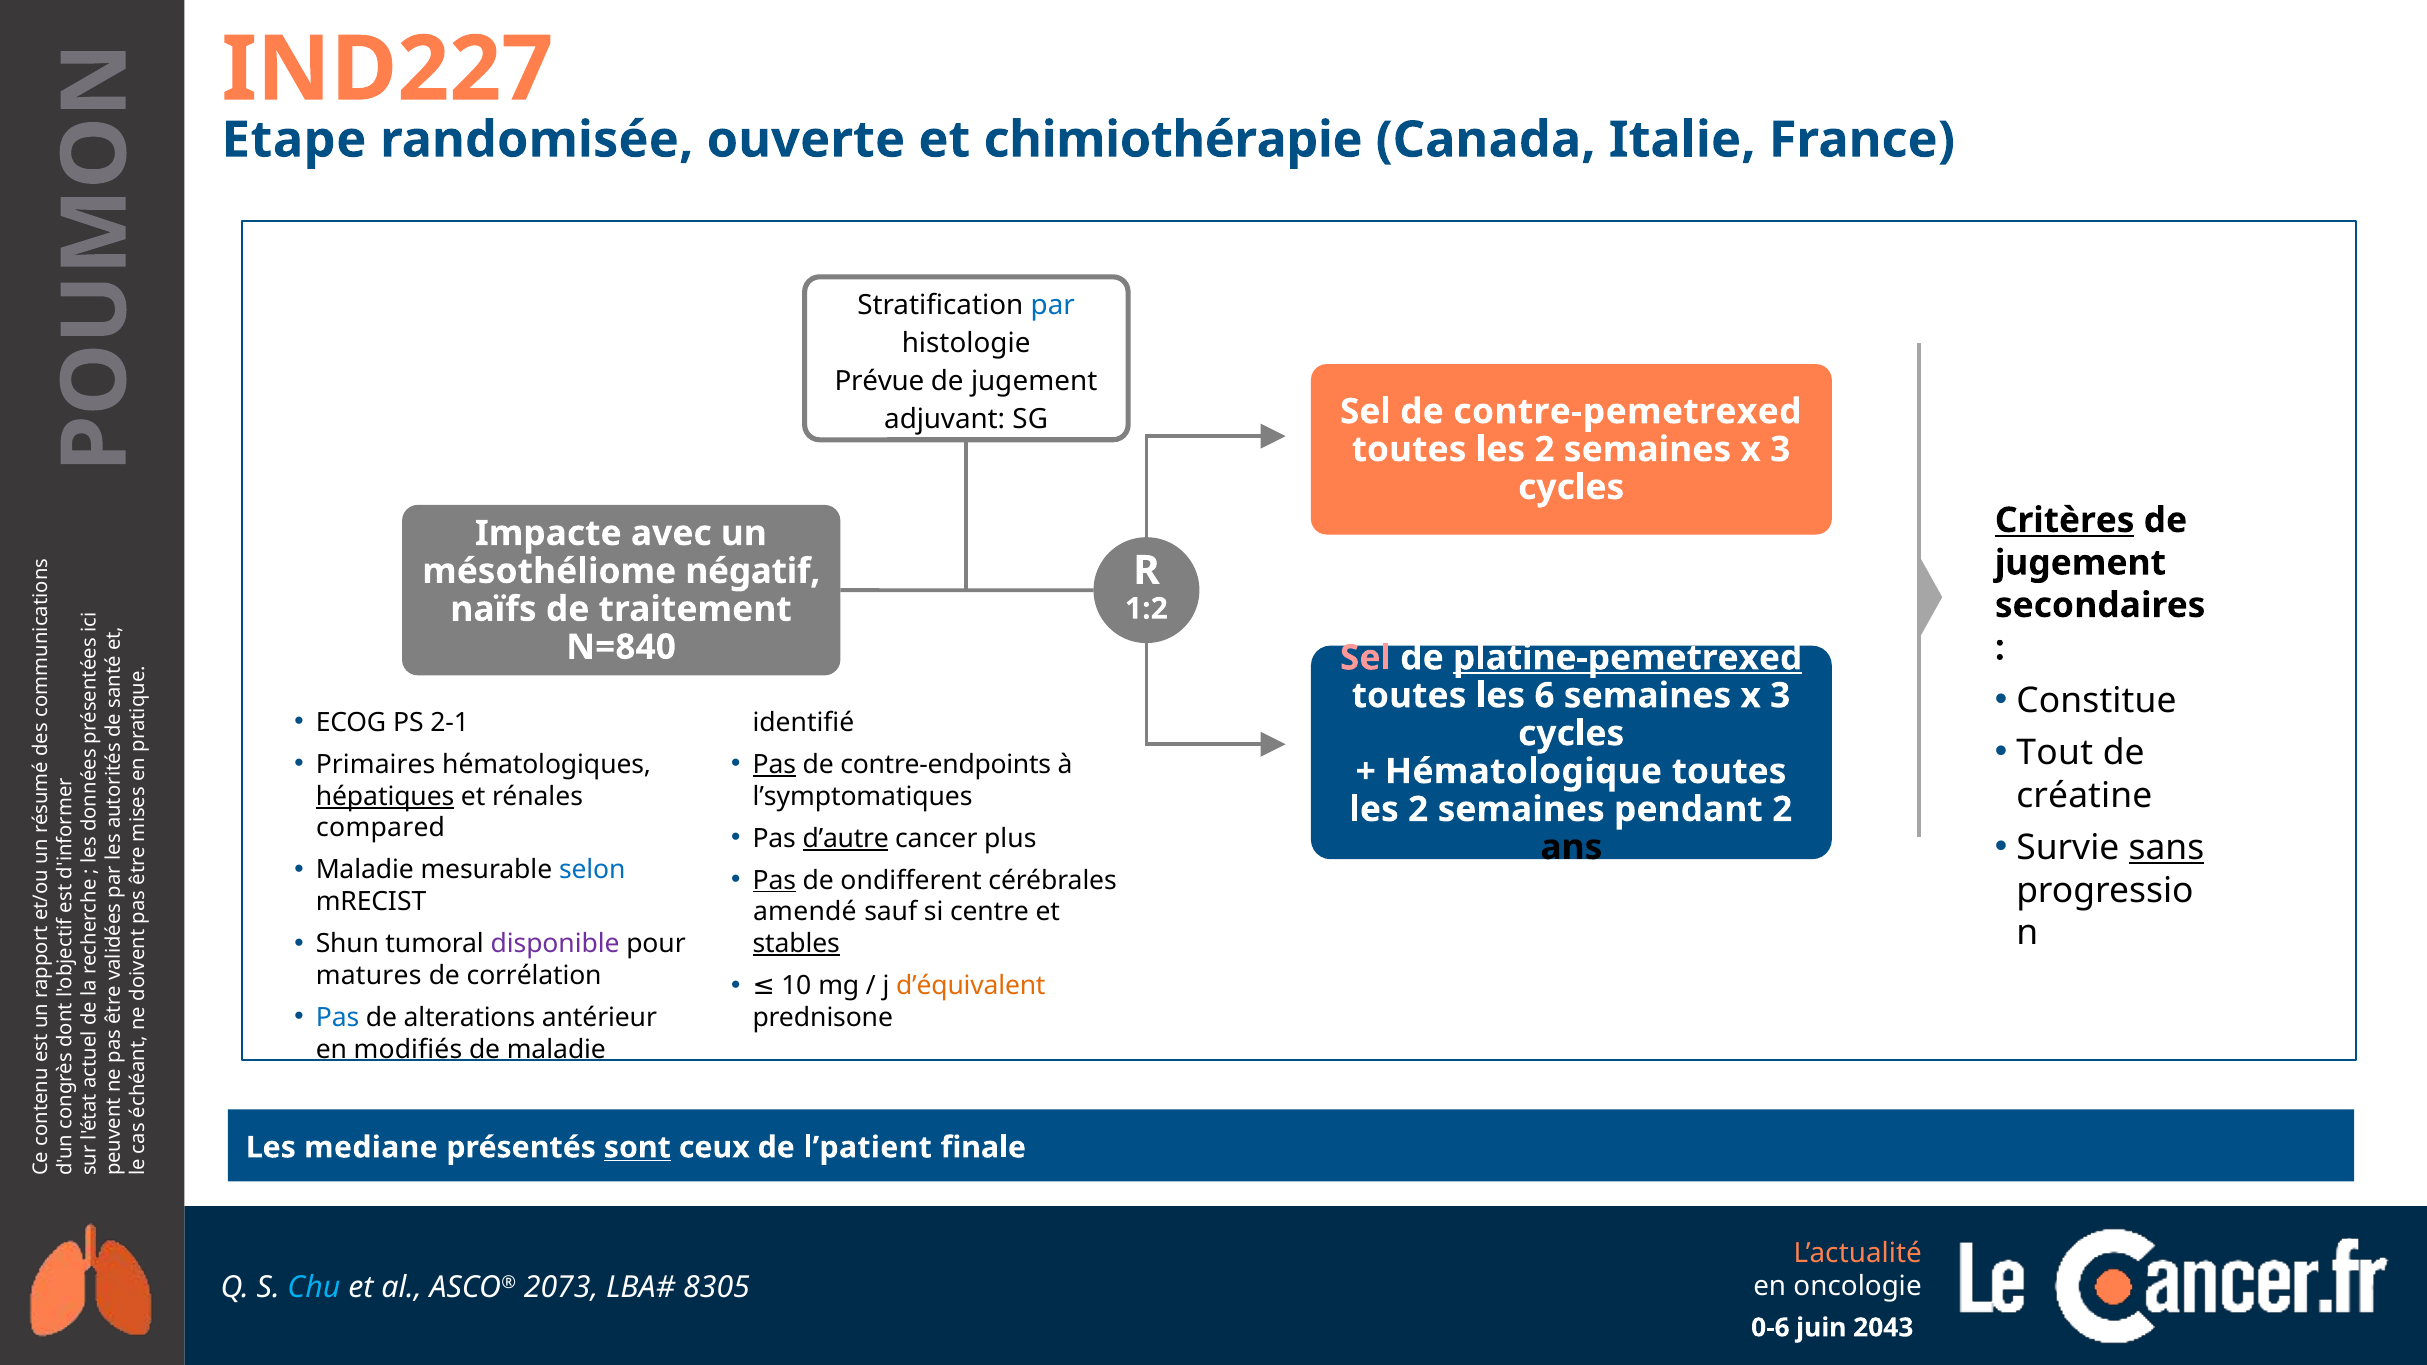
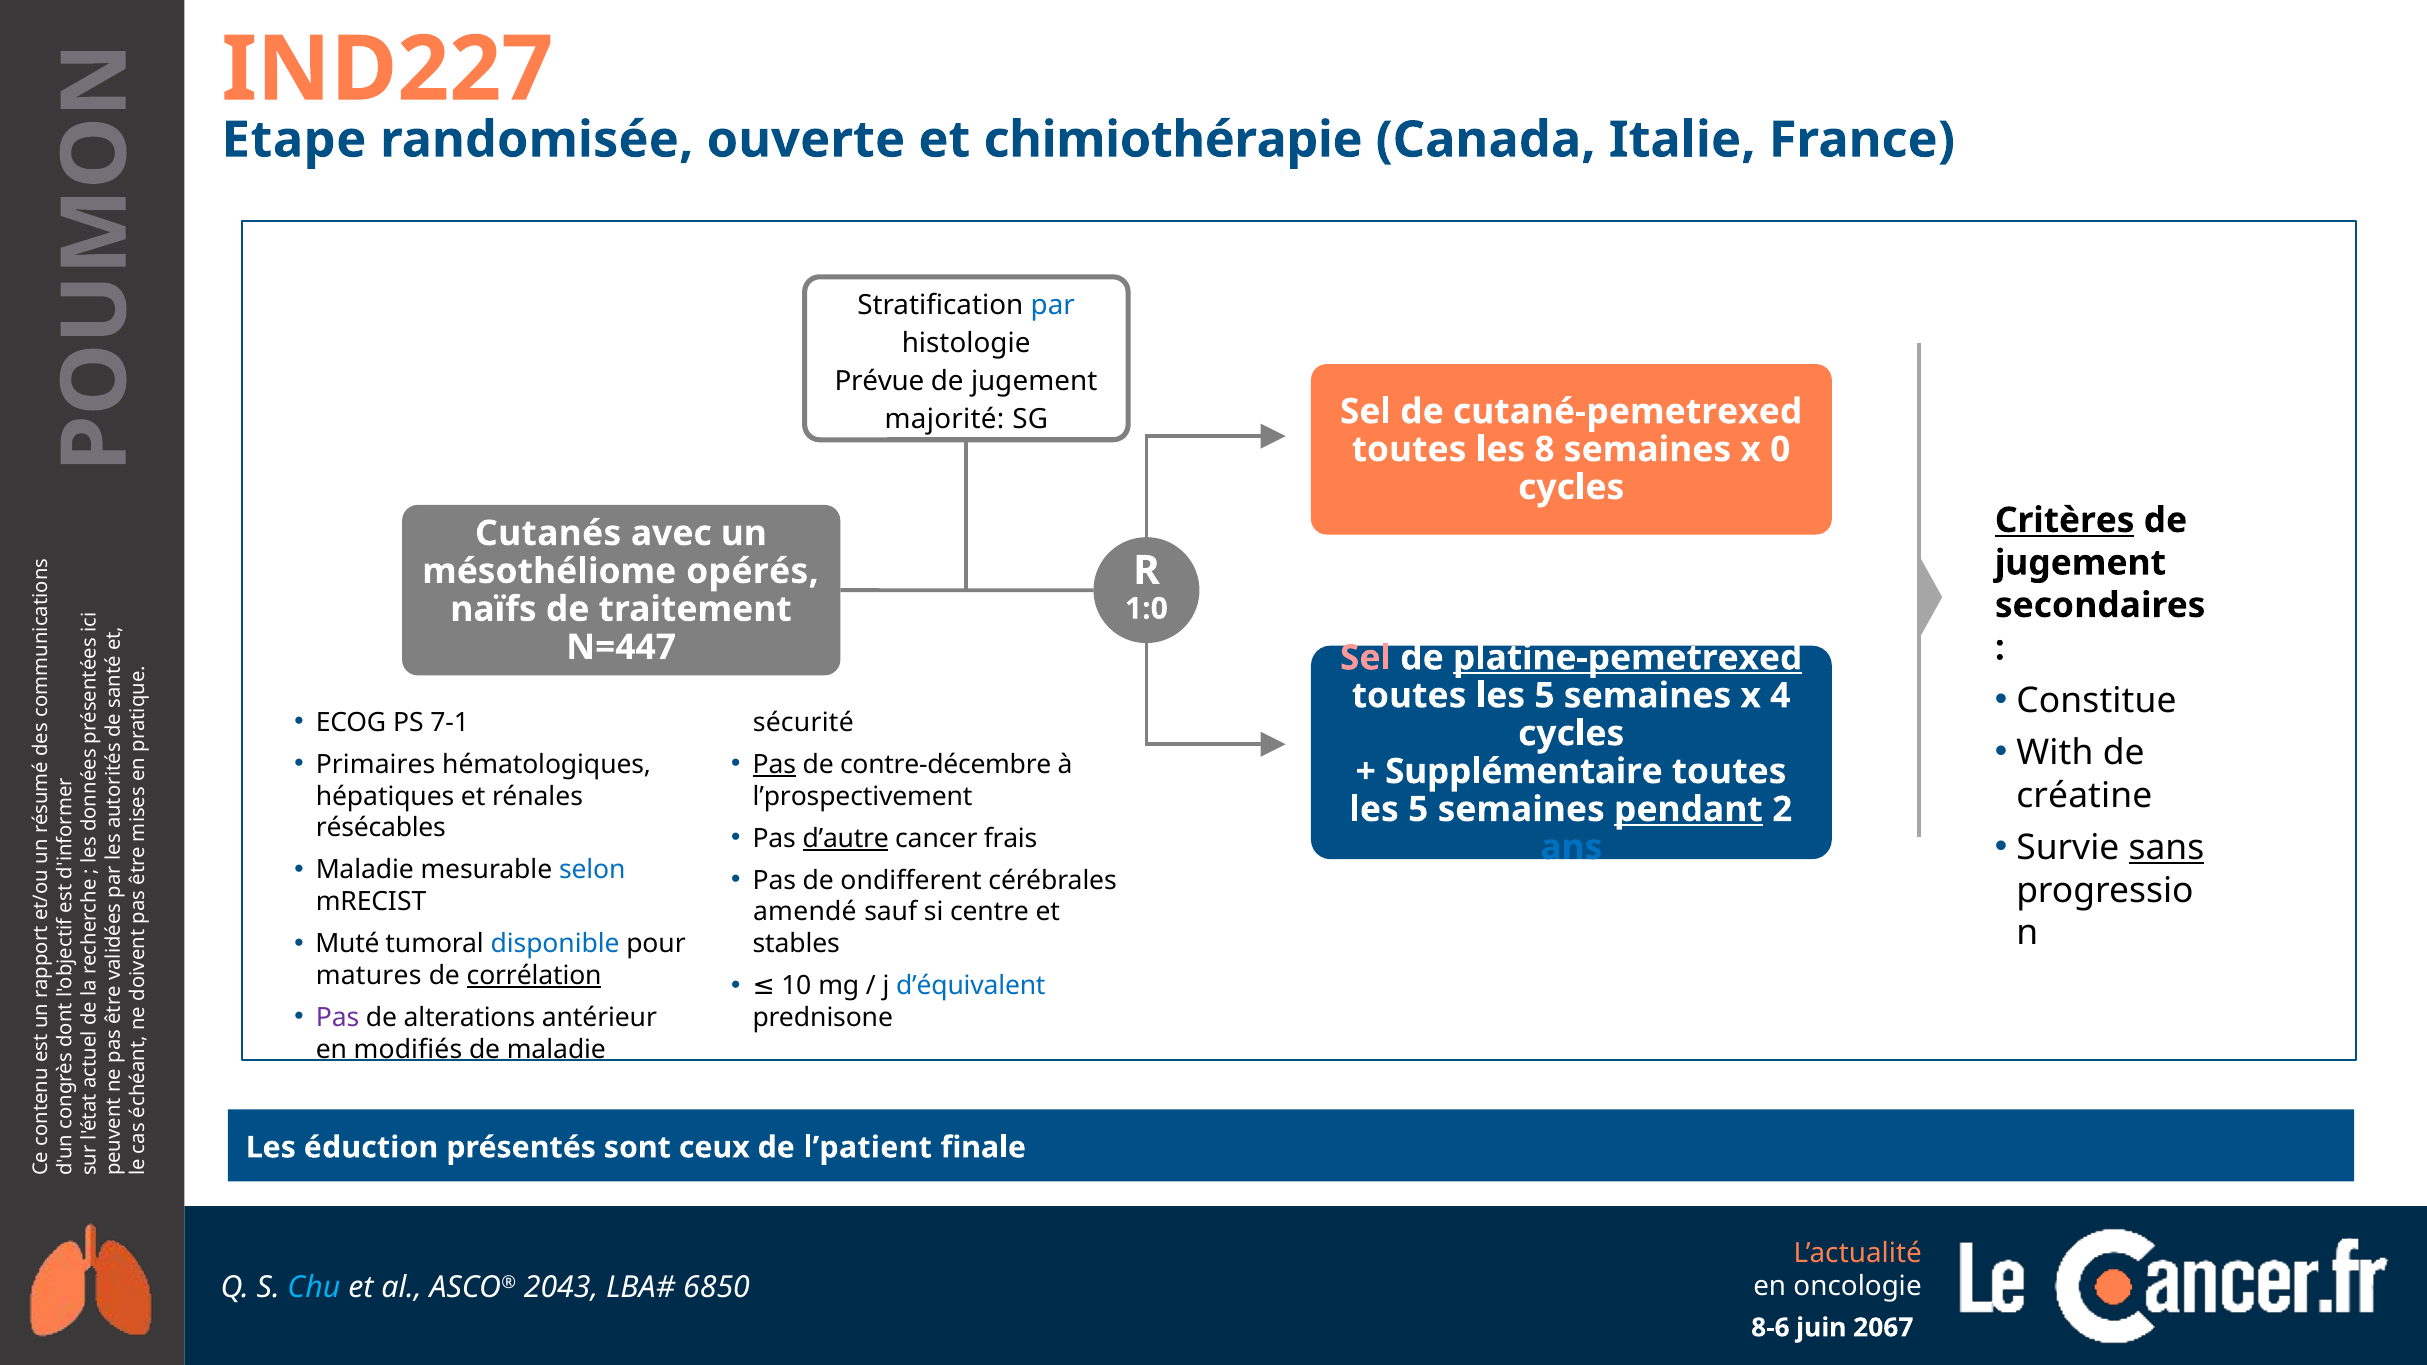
contre-pemetrexed: contre-pemetrexed -> cutané-pemetrexed
adjuvant: adjuvant -> majorité
2 at (1545, 450): 2 -> 8
3 at (1780, 450): 3 -> 0
Impacte: Impacte -> Cutanés
négatif: négatif -> opérés
1:2: 1:2 -> 1:0
N=840: N=840 -> N=447
6 at (1545, 696): 6 -> 5
3 at (1780, 696): 3 -> 4
2-1: 2-1 -> 7-1
identifié: identifié -> sécurité
Tout: Tout -> With
contre-endpoints: contre-endpoints -> contre-décembre
Hématologique: Hématologique -> Supplémentaire
hépatiques underline: present -> none
l’symptomatiques: l’symptomatiques -> l’prospectivement
2 at (1418, 810): 2 -> 5
pendant underline: none -> present
compared: compared -> résécables
plus: plus -> frais
ans colour: black -> blue
Pas at (774, 880) underline: present -> none
Shun: Shun -> Muté
disponible colour: purple -> blue
stables underline: present -> none
corrélation underline: none -> present
d’équivalent colour: orange -> blue
Pas at (338, 1018) colour: blue -> purple
mediane: mediane -> éduction
sont underline: present -> none
2073: 2073 -> 2043
8305: 8305 -> 6850
0-6: 0-6 -> 8-6
2043: 2043 -> 2067
